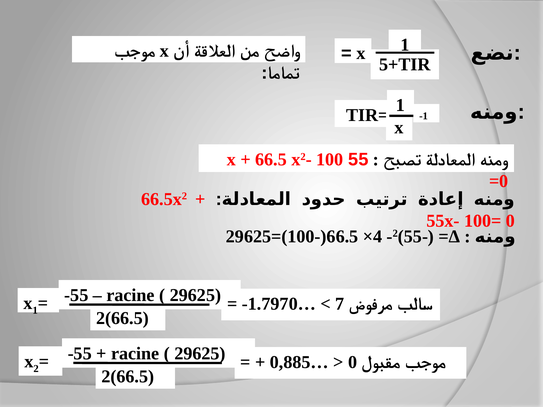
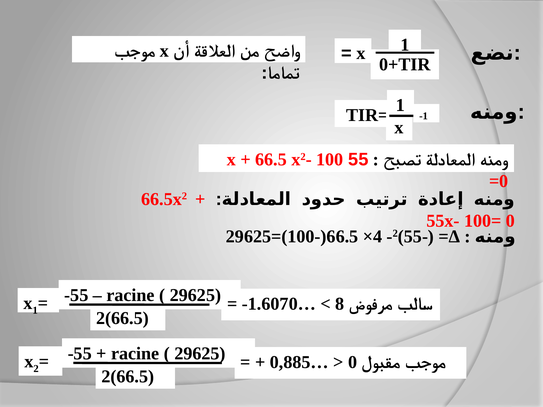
5+TIR: 5+TIR -> 0+TIR
-1.7970…: -1.7970… -> -1.6070…
7: 7 -> 8
